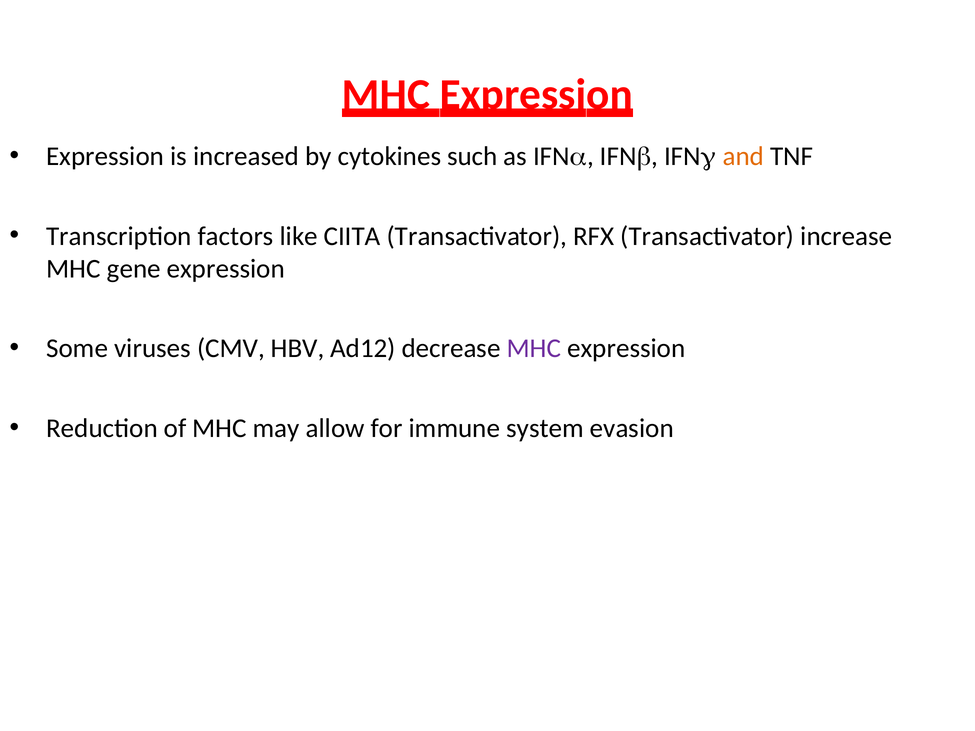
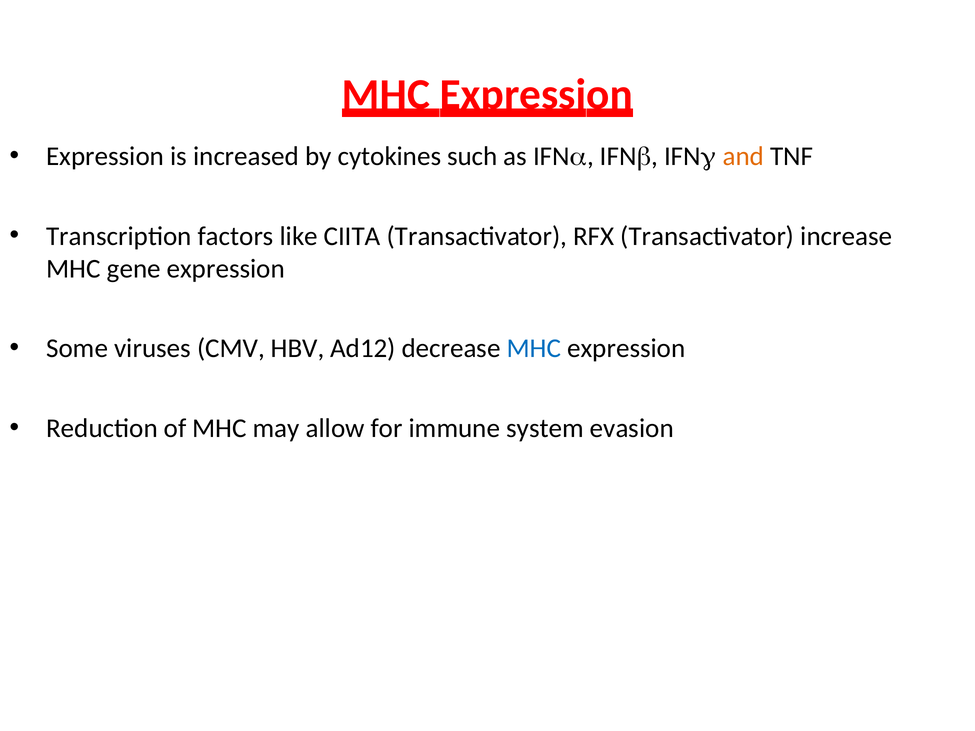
MHC at (534, 349) colour: purple -> blue
